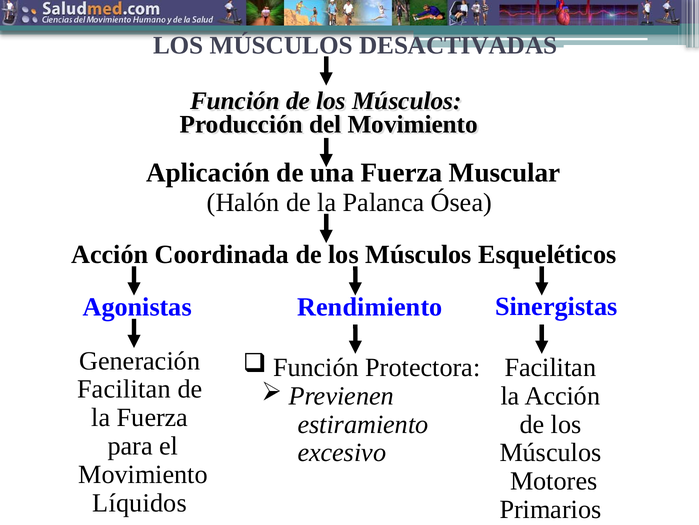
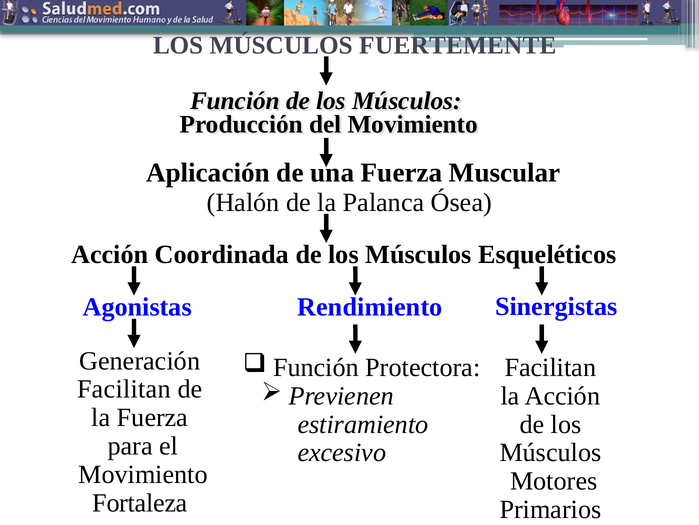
DESACTIVADAS: DESACTIVADAS -> FUERTEMENTE
Líquidos: Líquidos -> Fortaleza
